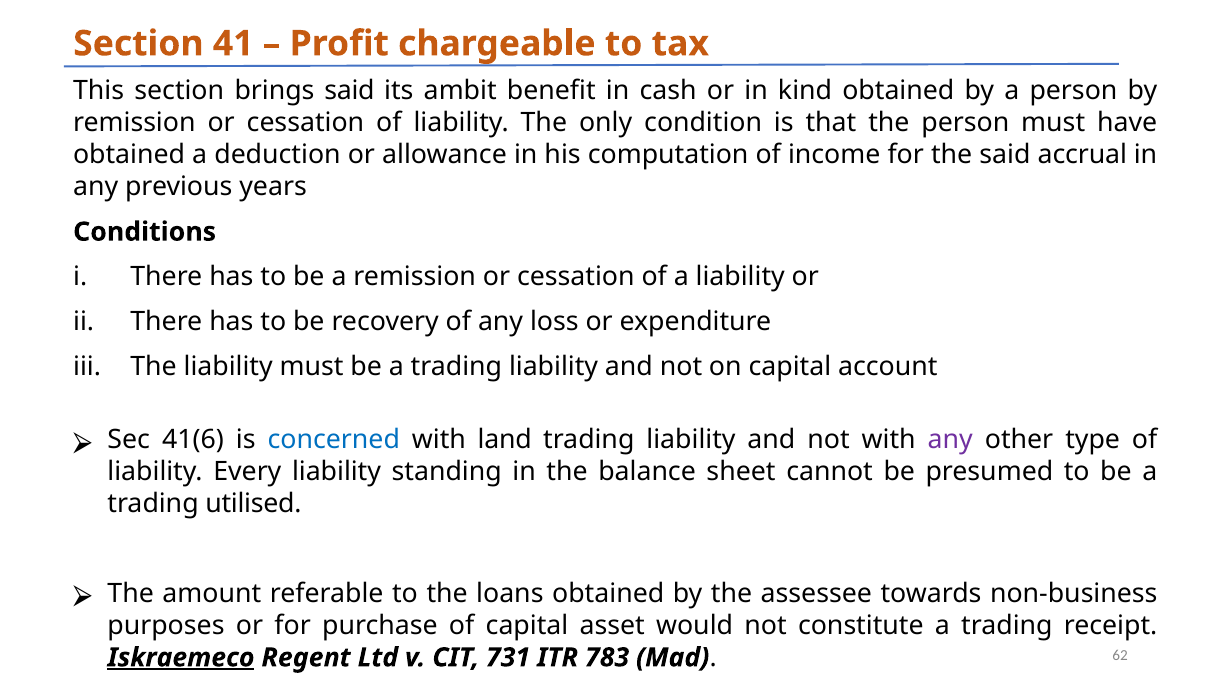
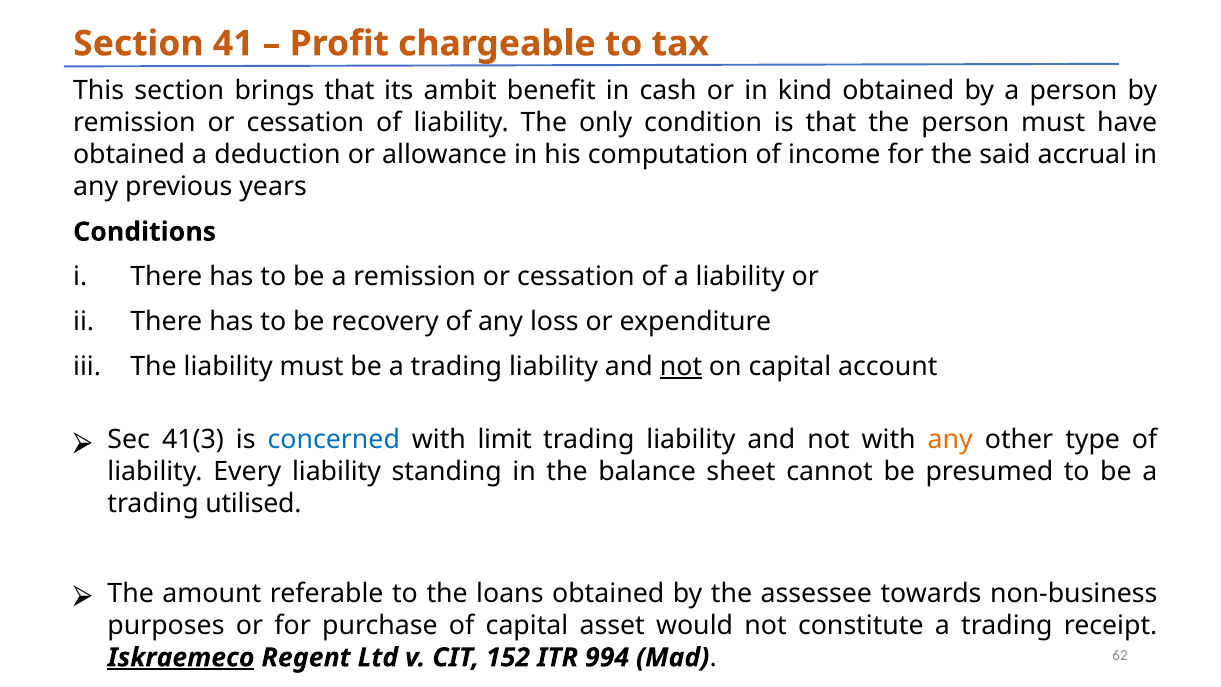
brings said: said -> that
not at (681, 366) underline: none -> present
41(6: 41(6 -> 41(3
land: land -> limit
any at (950, 440) colour: purple -> orange
731: 731 -> 152
783: 783 -> 994
